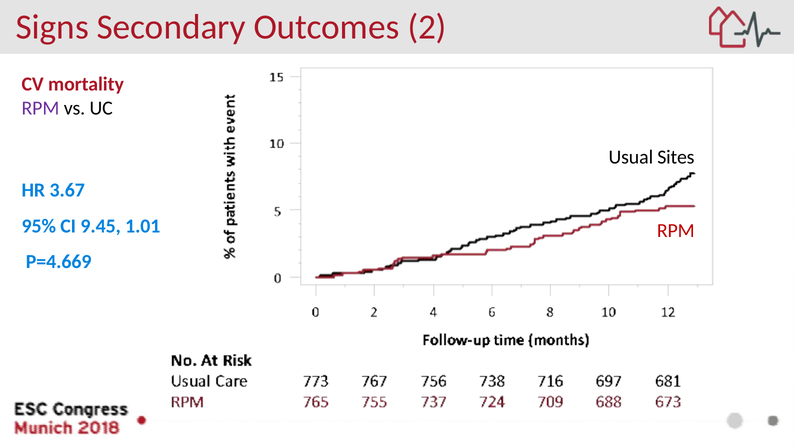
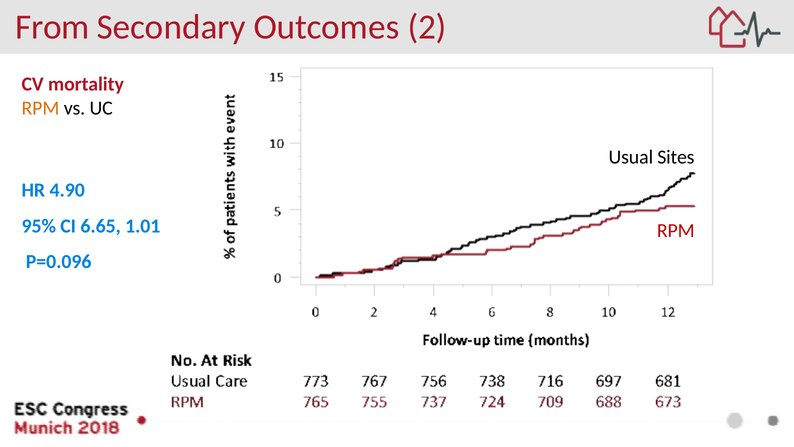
Signs: Signs -> From
RPM at (40, 108) colour: purple -> orange
3.67: 3.67 -> 4.90
9.45: 9.45 -> 6.65
P=4.669: P=4.669 -> P=0.096
